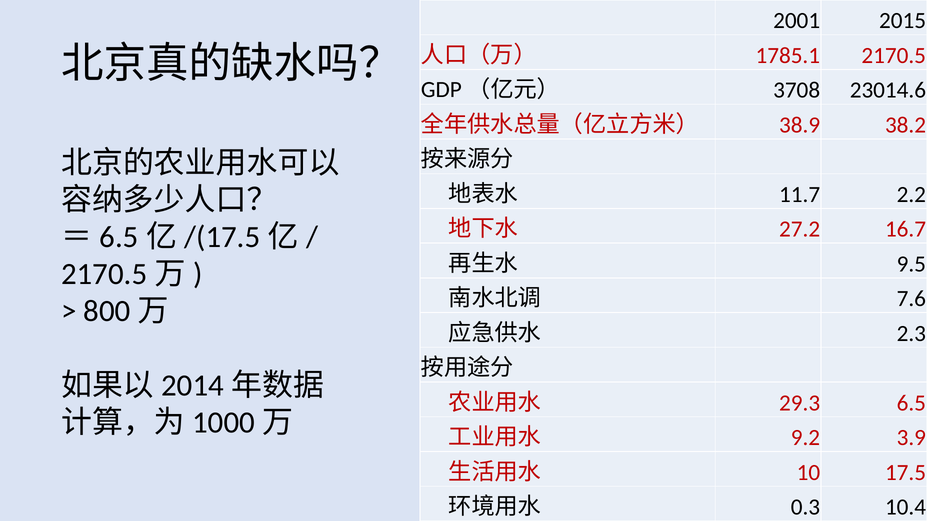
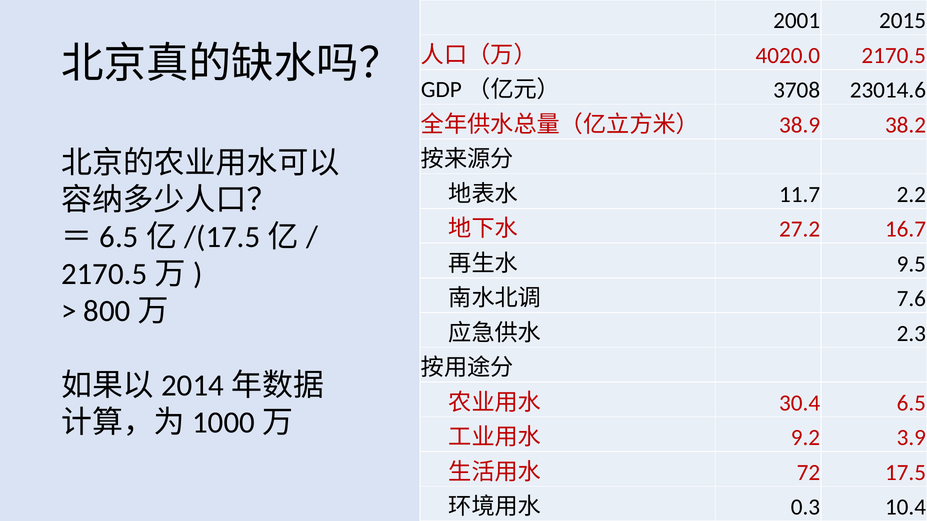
1785.1: 1785.1 -> 4020.0
29.3: 29.3 -> 30.4
10: 10 -> 72
